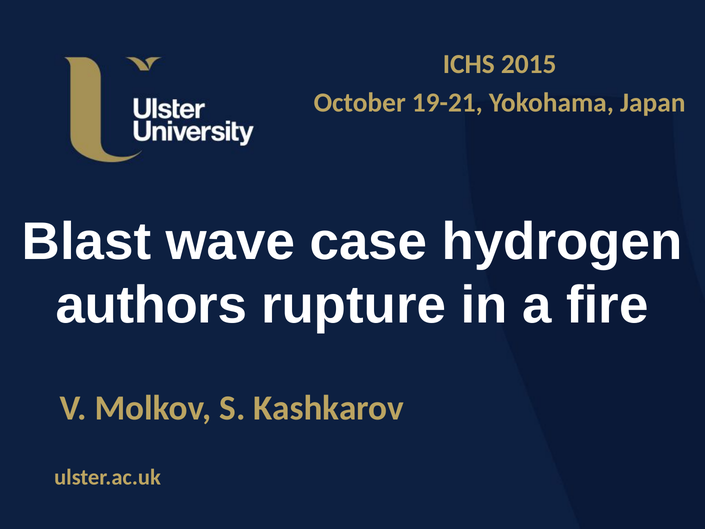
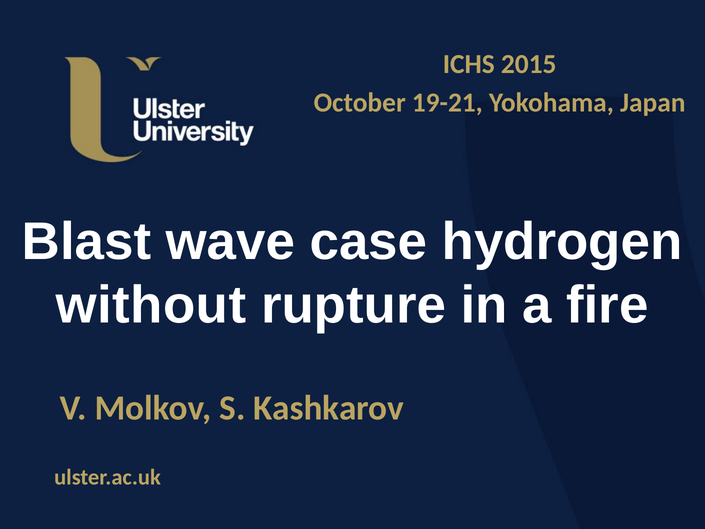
authors: authors -> without
